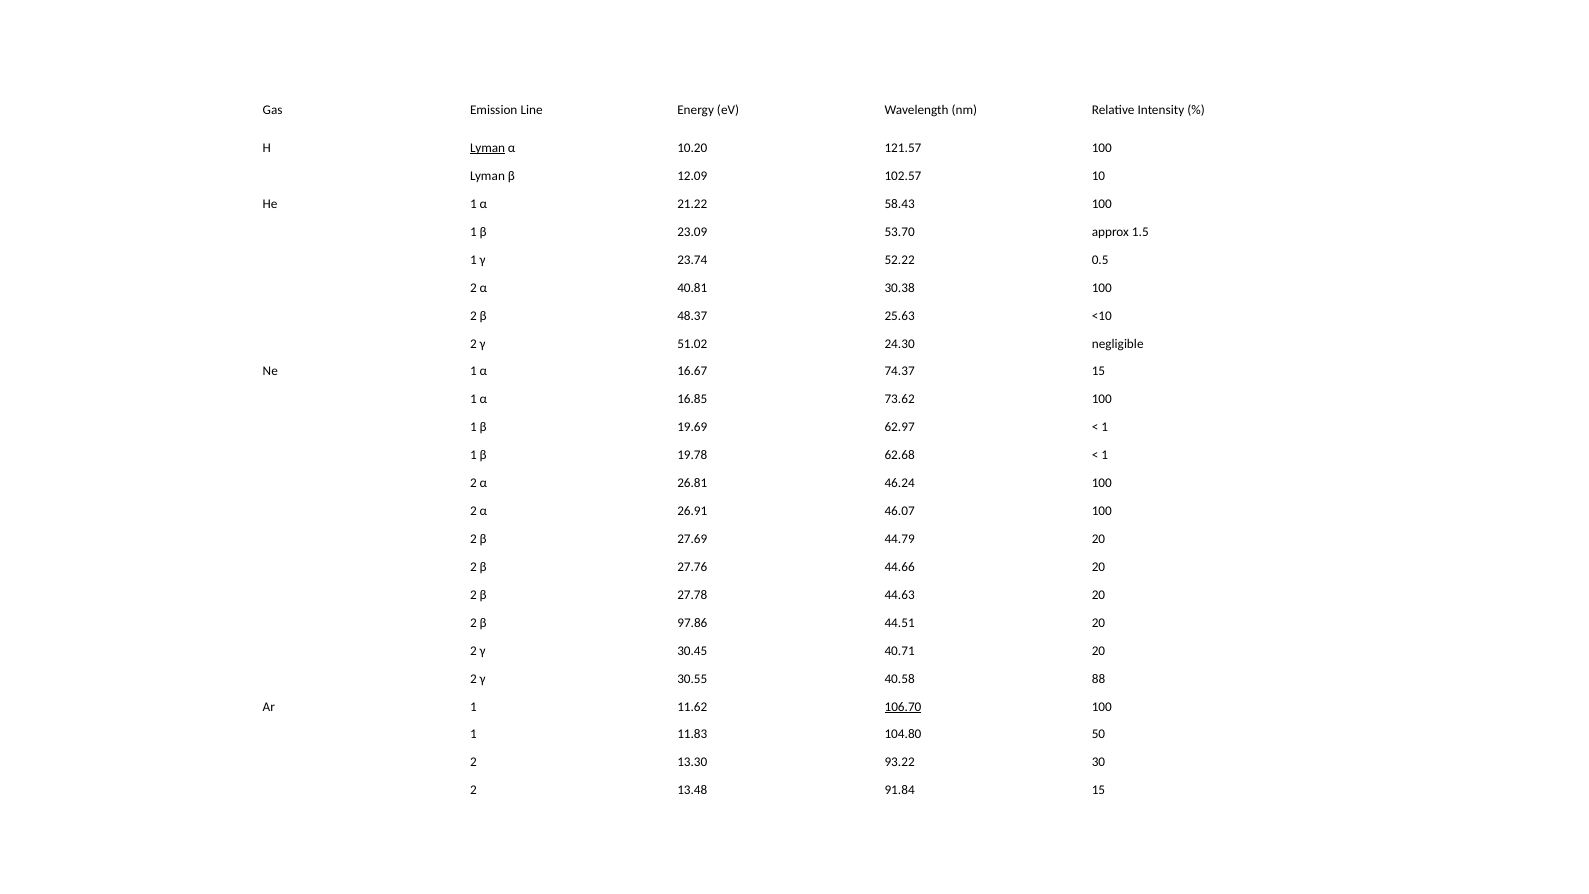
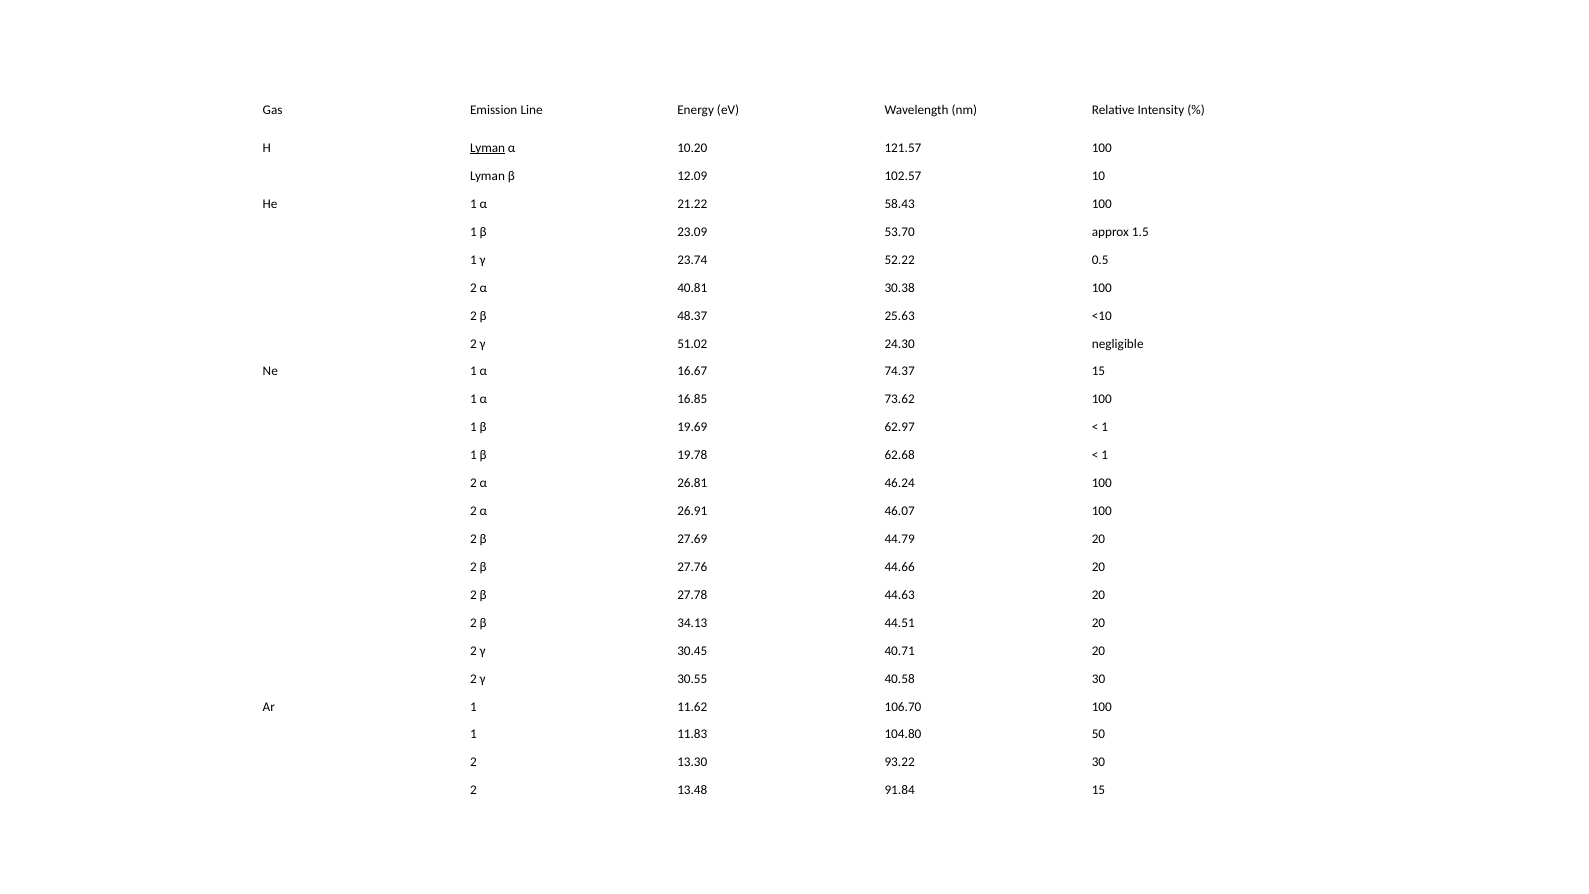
97.86: 97.86 -> 34.13
40.58 88: 88 -> 30
106.70 underline: present -> none
